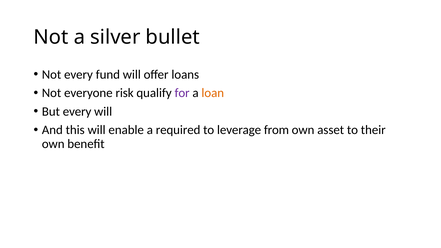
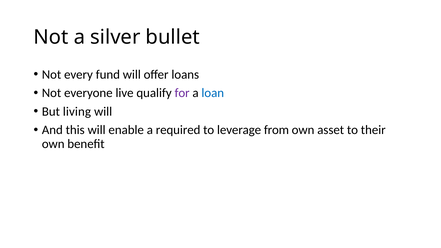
risk: risk -> live
loan colour: orange -> blue
But every: every -> living
